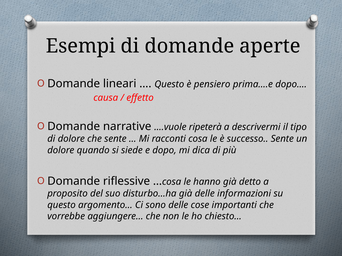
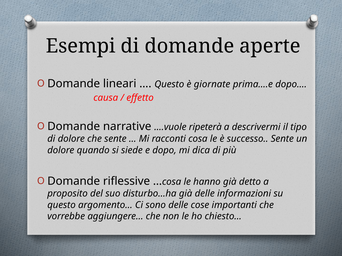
pensiero: pensiero -> giornate
